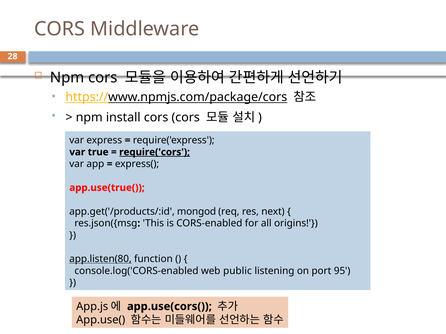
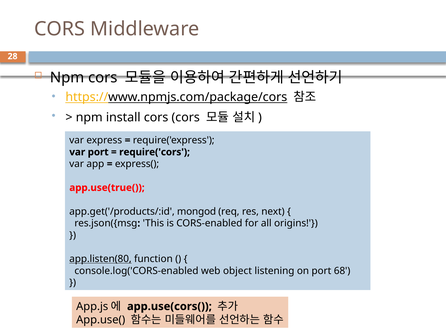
var true: true -> port
require('cors underline: present -> none
public: public -> object
95: 95 -> 68
